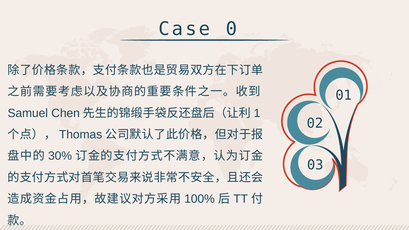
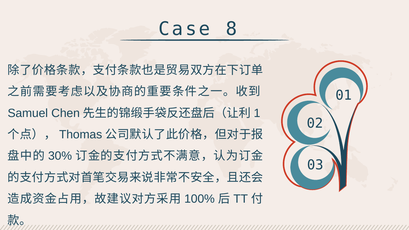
0: 0 -> 8
